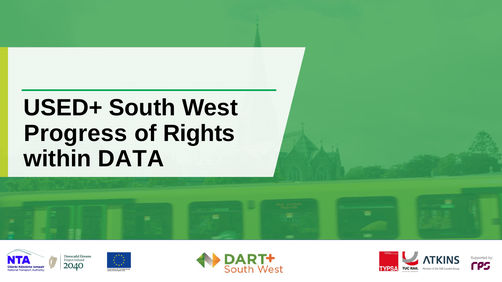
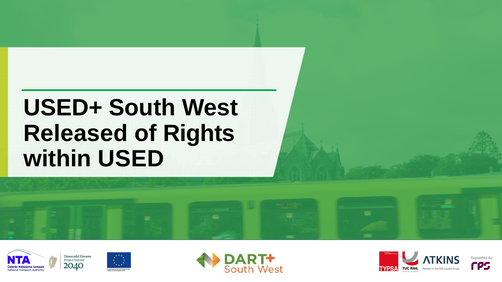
Progress: Progress -> Released
DATA: DATA -> USED
